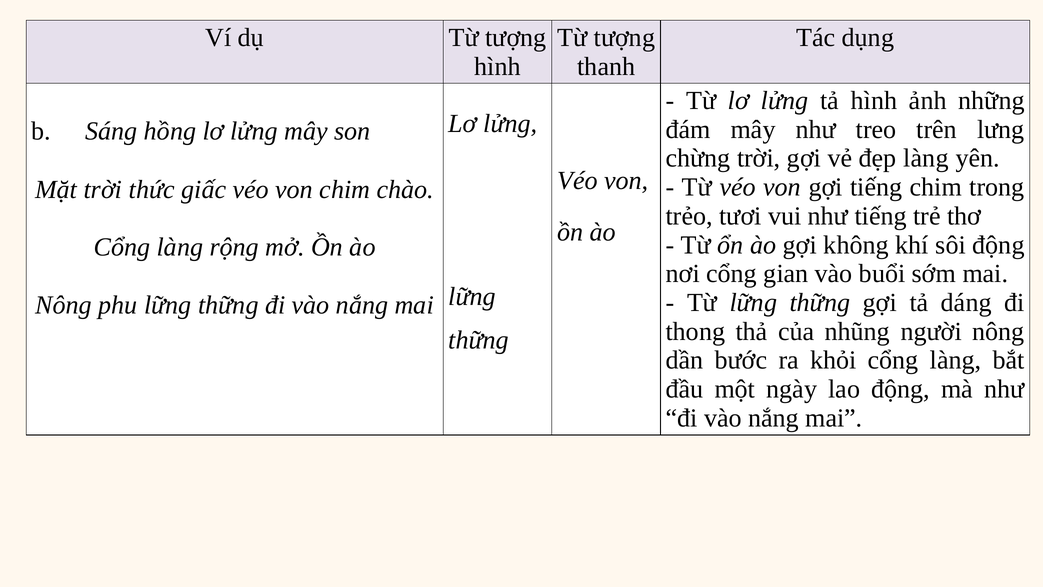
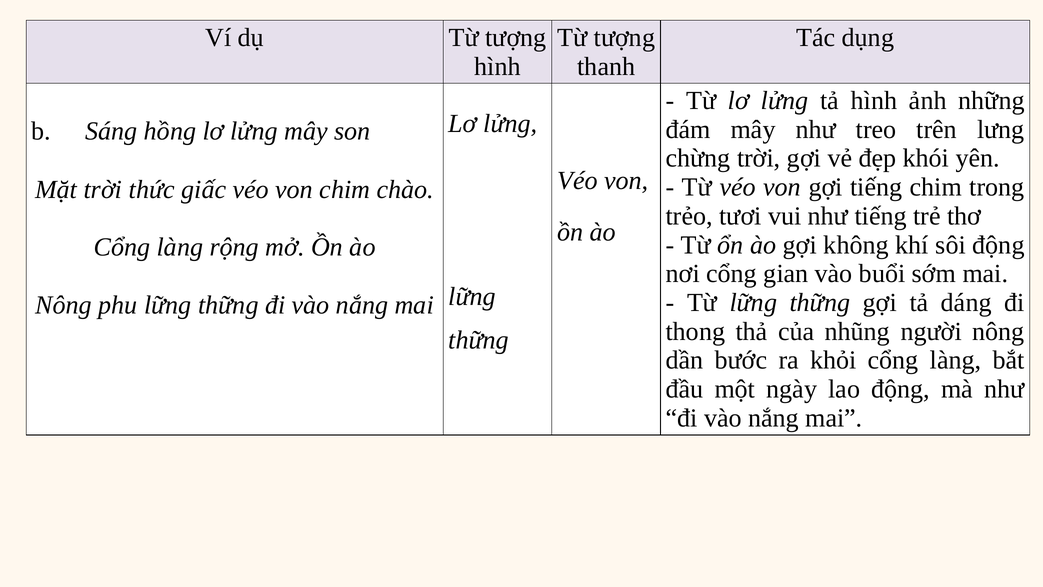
đẹp làng: làng -> khói
